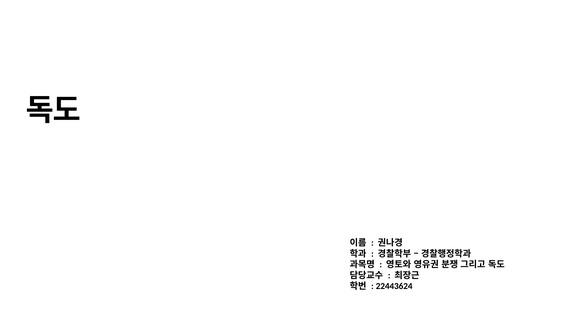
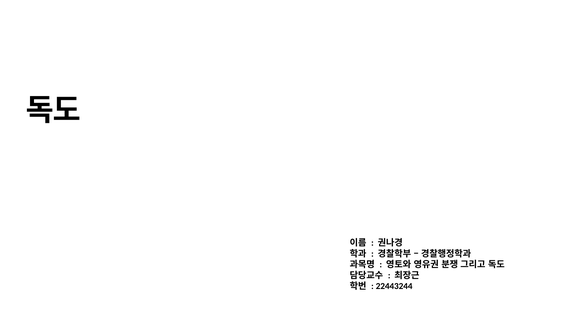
22443624: 22443624 -> 22443244
